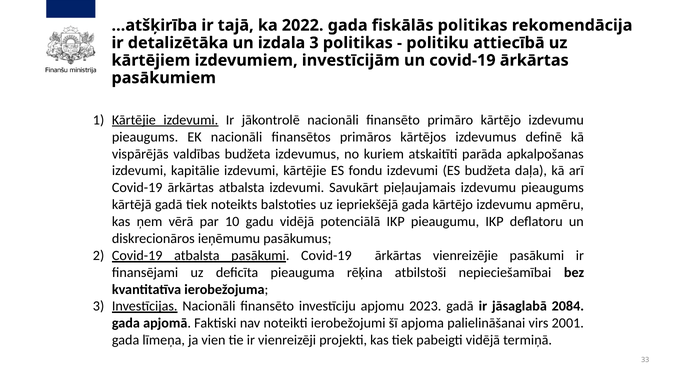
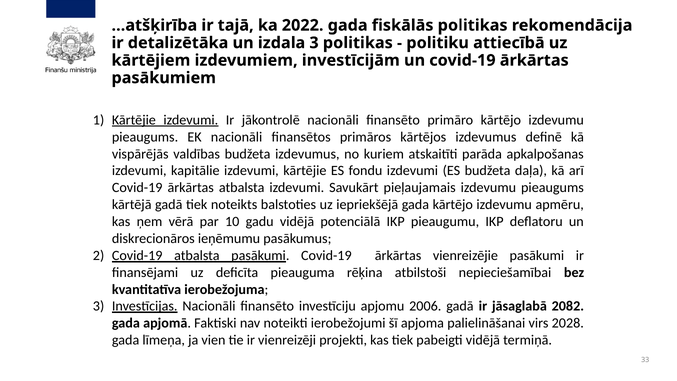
2023: 2023 -> 2006
2084: 2084 -> 2082
2001: 2001 -> 2028
